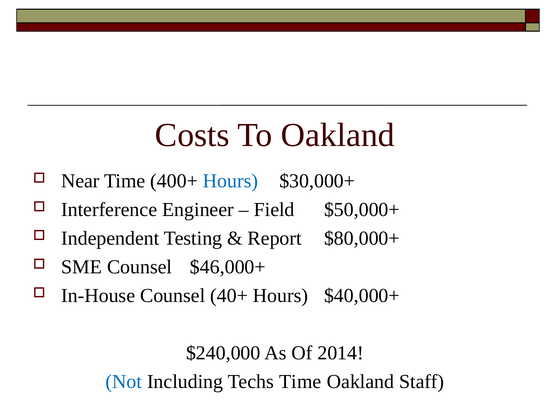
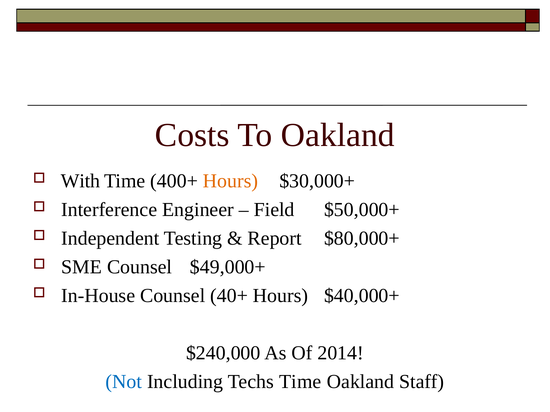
Near: Near -> With
Hours at (231, 181) colour: blue -> orange
$46,000+: $46,000+ -> $49,000+
